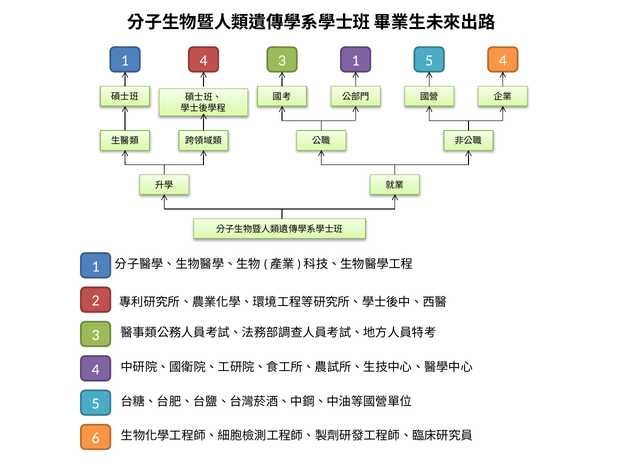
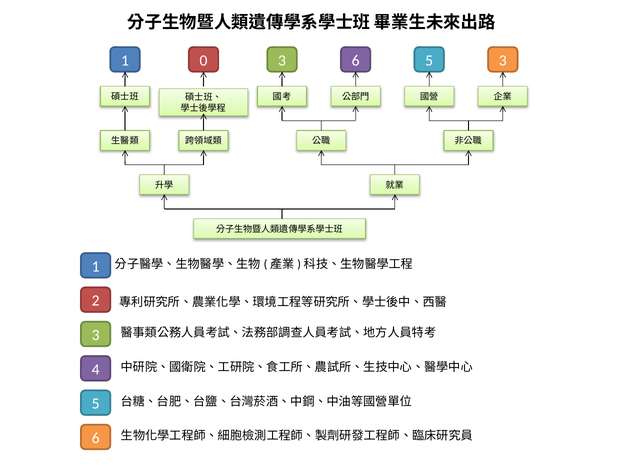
1 4: 4 -> 0
3 1: 1 -> 6
5 4: 4 -> 3
